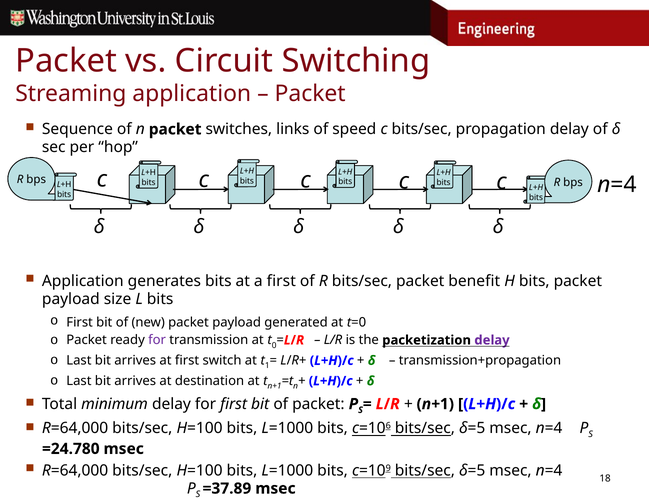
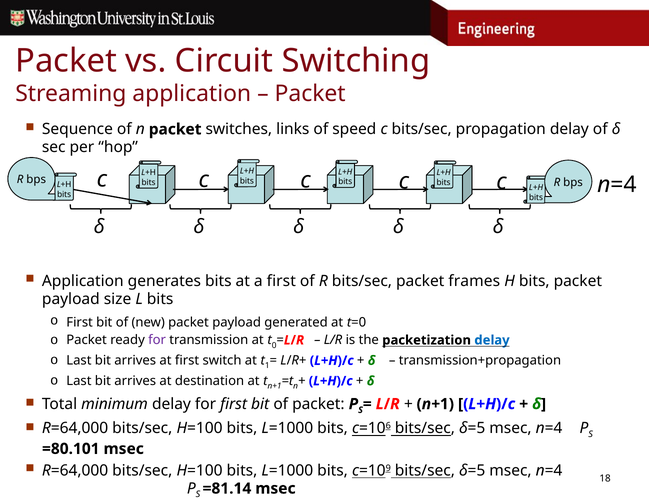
benefit: benefit -> frames
delay at (492, 340) colour: purple -> blue
=24.780: =24.780 -> =80.101
=37.89: =37.89 -> =81.14
